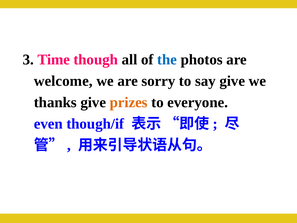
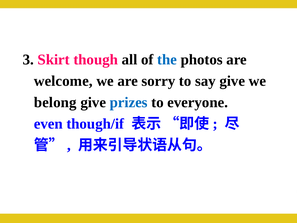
Time: Time -> Skirt
thanks: thanks -> belong
prizes colour: orange -> blue
